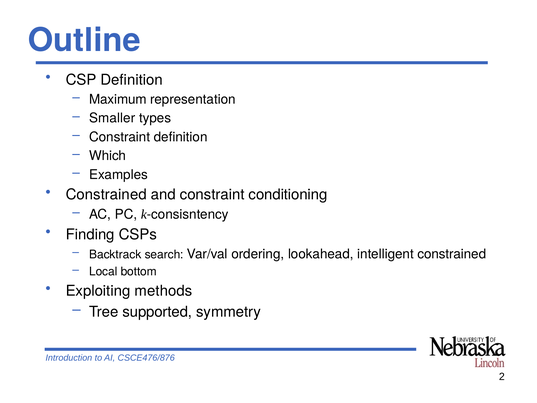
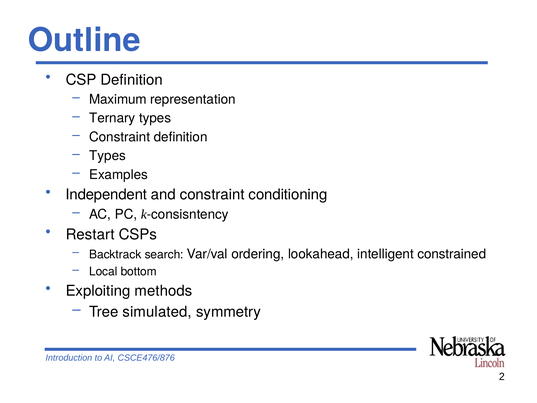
Smaller: Smaller -> Ternary
Which at (108, 156): Which -> Types
Constrained at (106, 195): Constrained -> Independent
Finding: Finding -> Restart
supported: supported -> simulated
